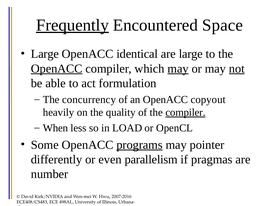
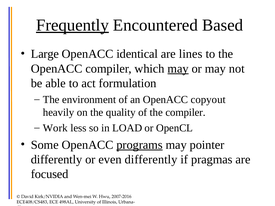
Space: Space -> Based
are large: large -> lines
OpenACC at (57, 69) underline: present -> none
not underline: present -> none
concurrency: concurrency -> environment
compiler at (186, 113) underline: present -> none
When: When -> Work
even parallelism: parallelism -> differently
number: number -> focused
